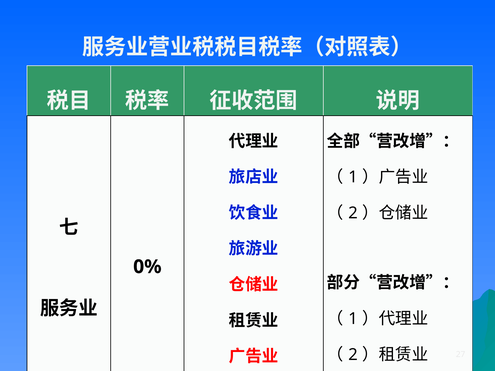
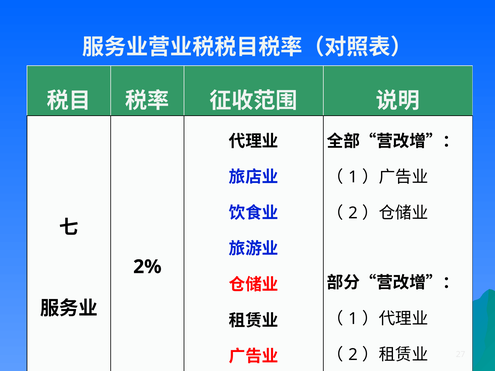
0%: 0% -> 2%
